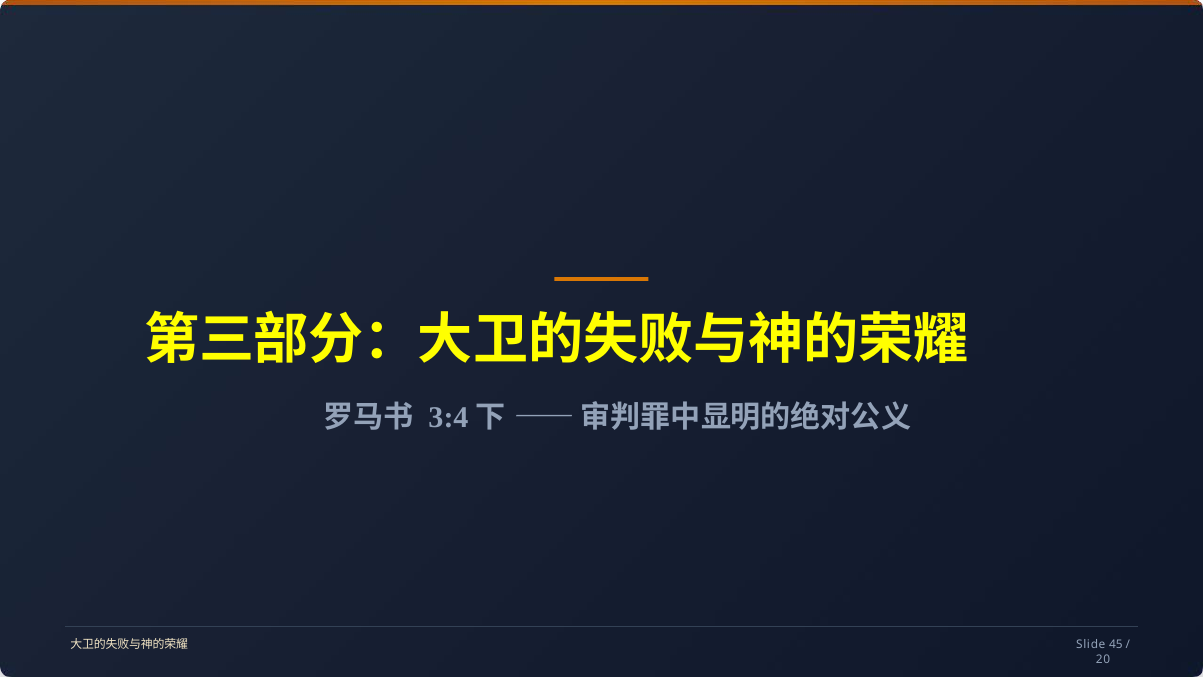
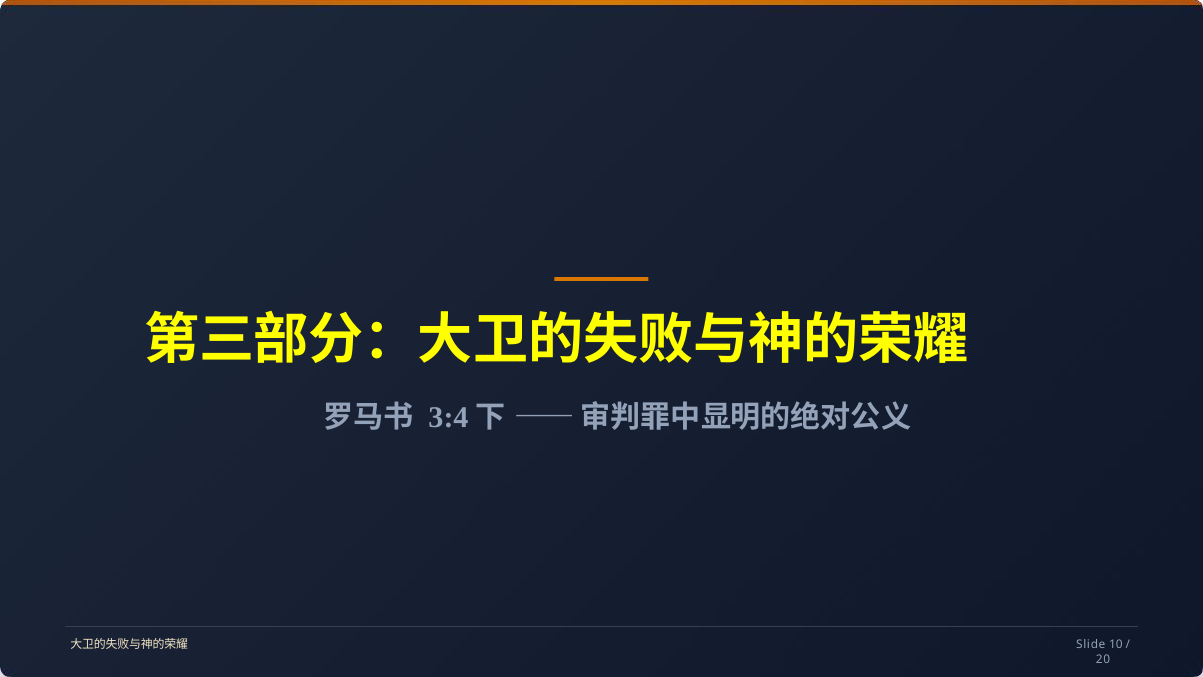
45: 45 -> 10
